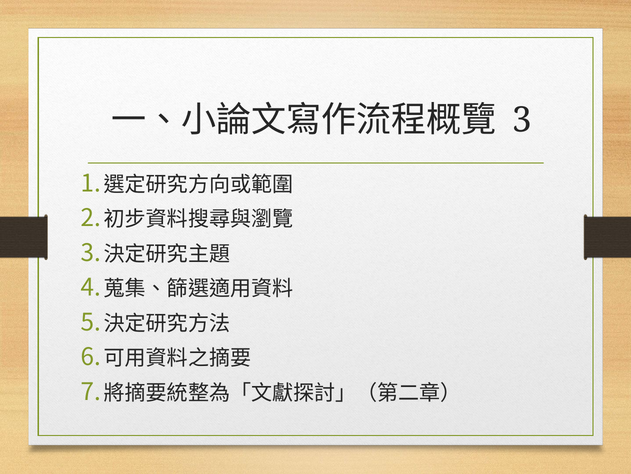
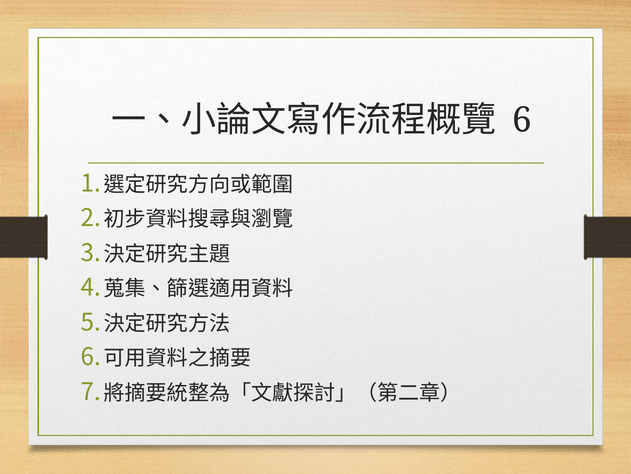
3 at (522, 120): 3 -> 6
